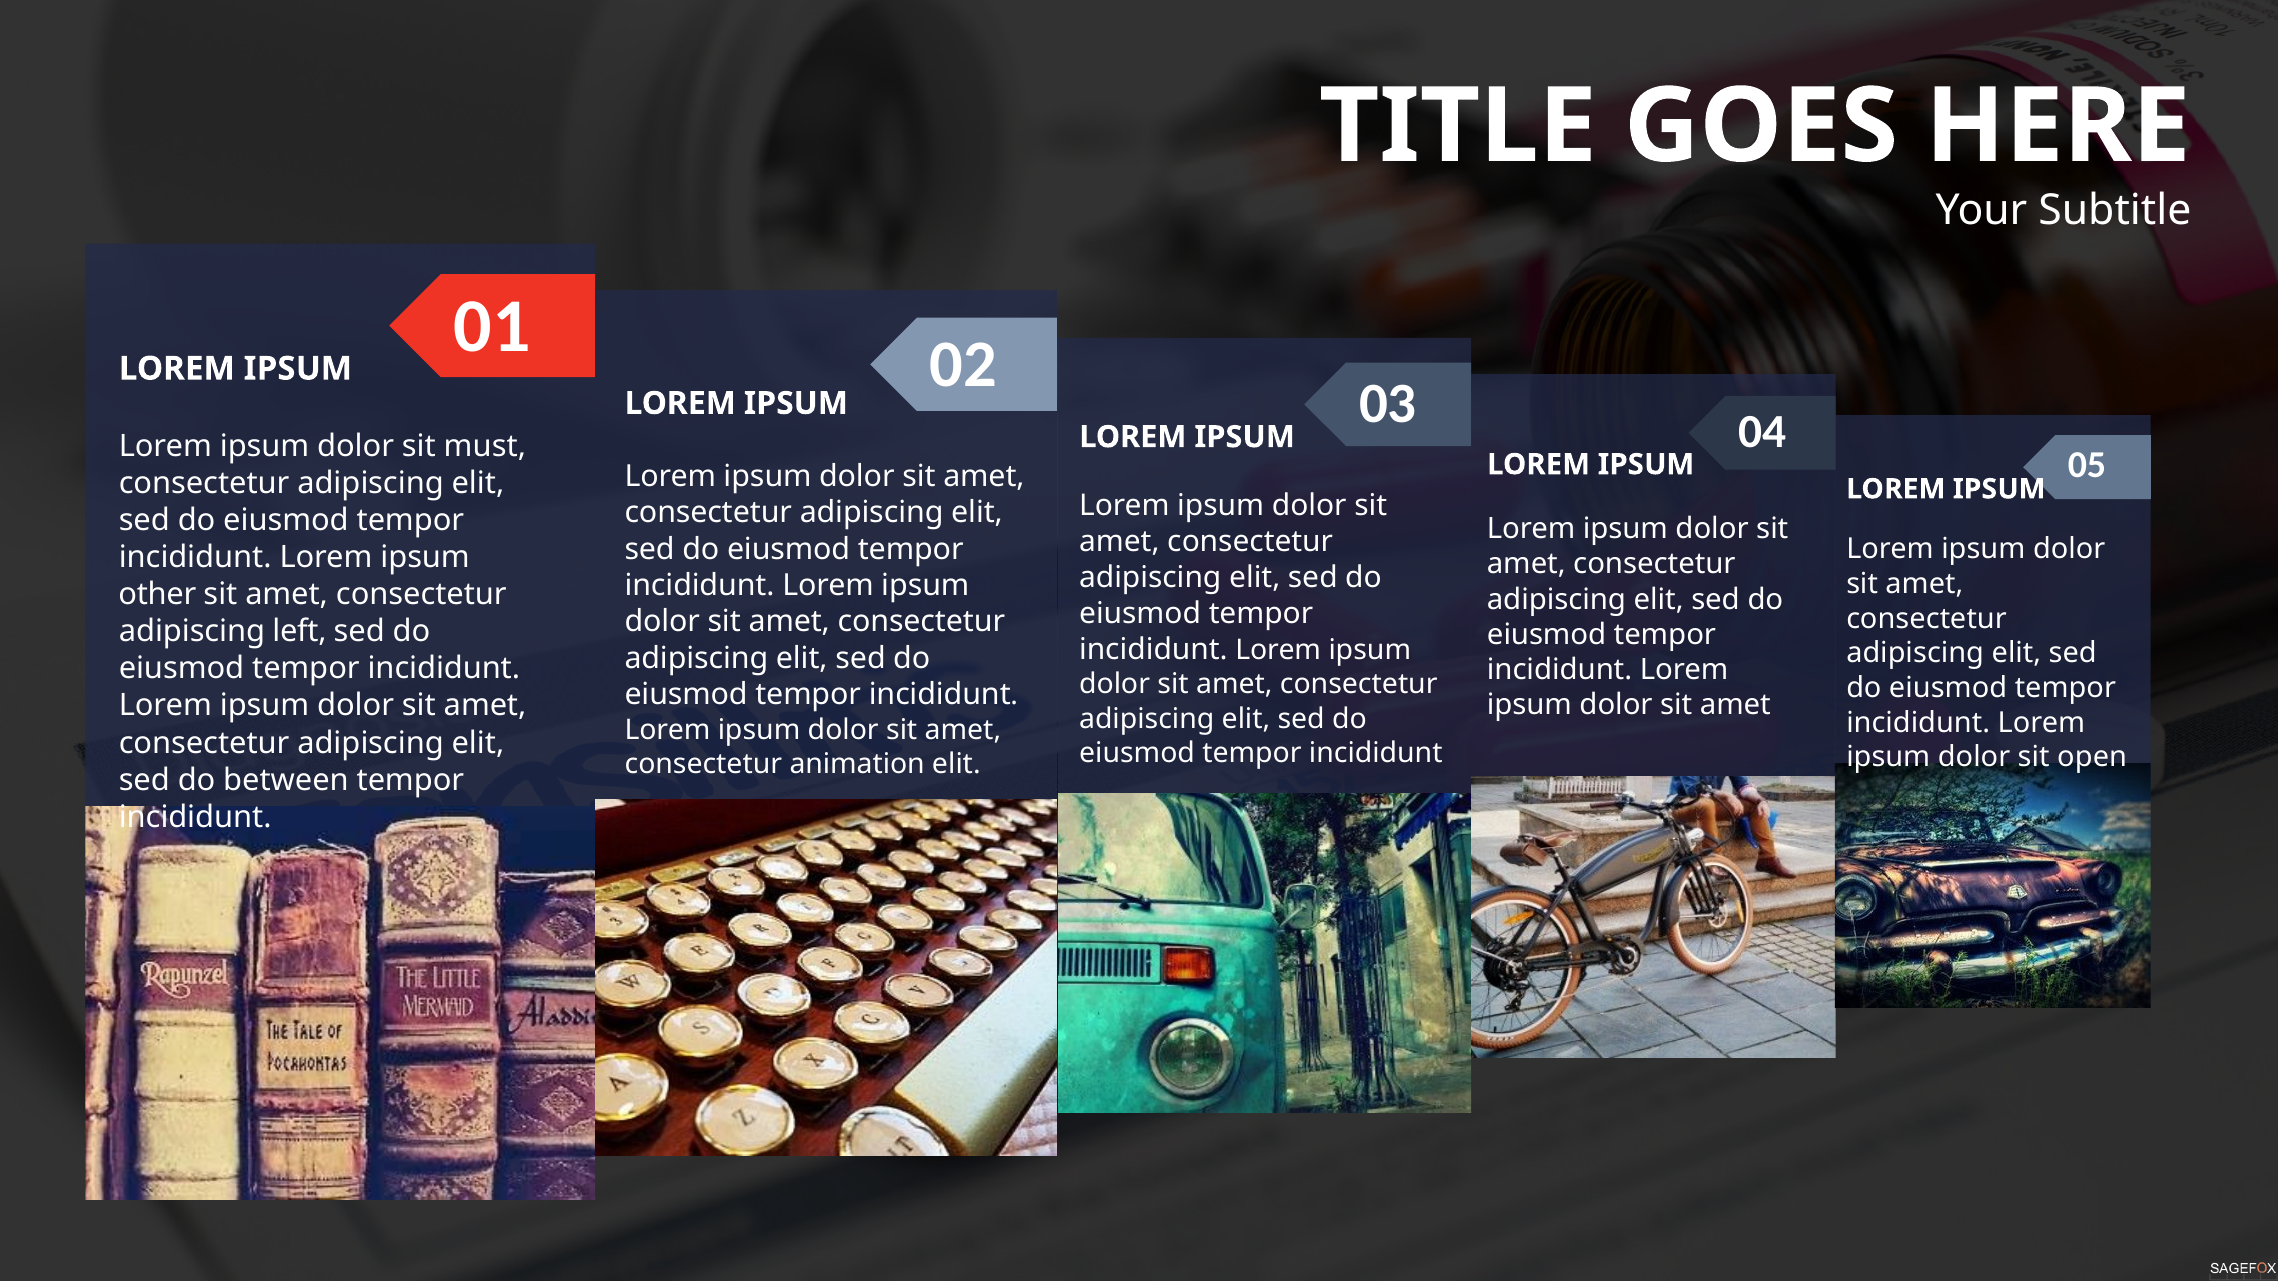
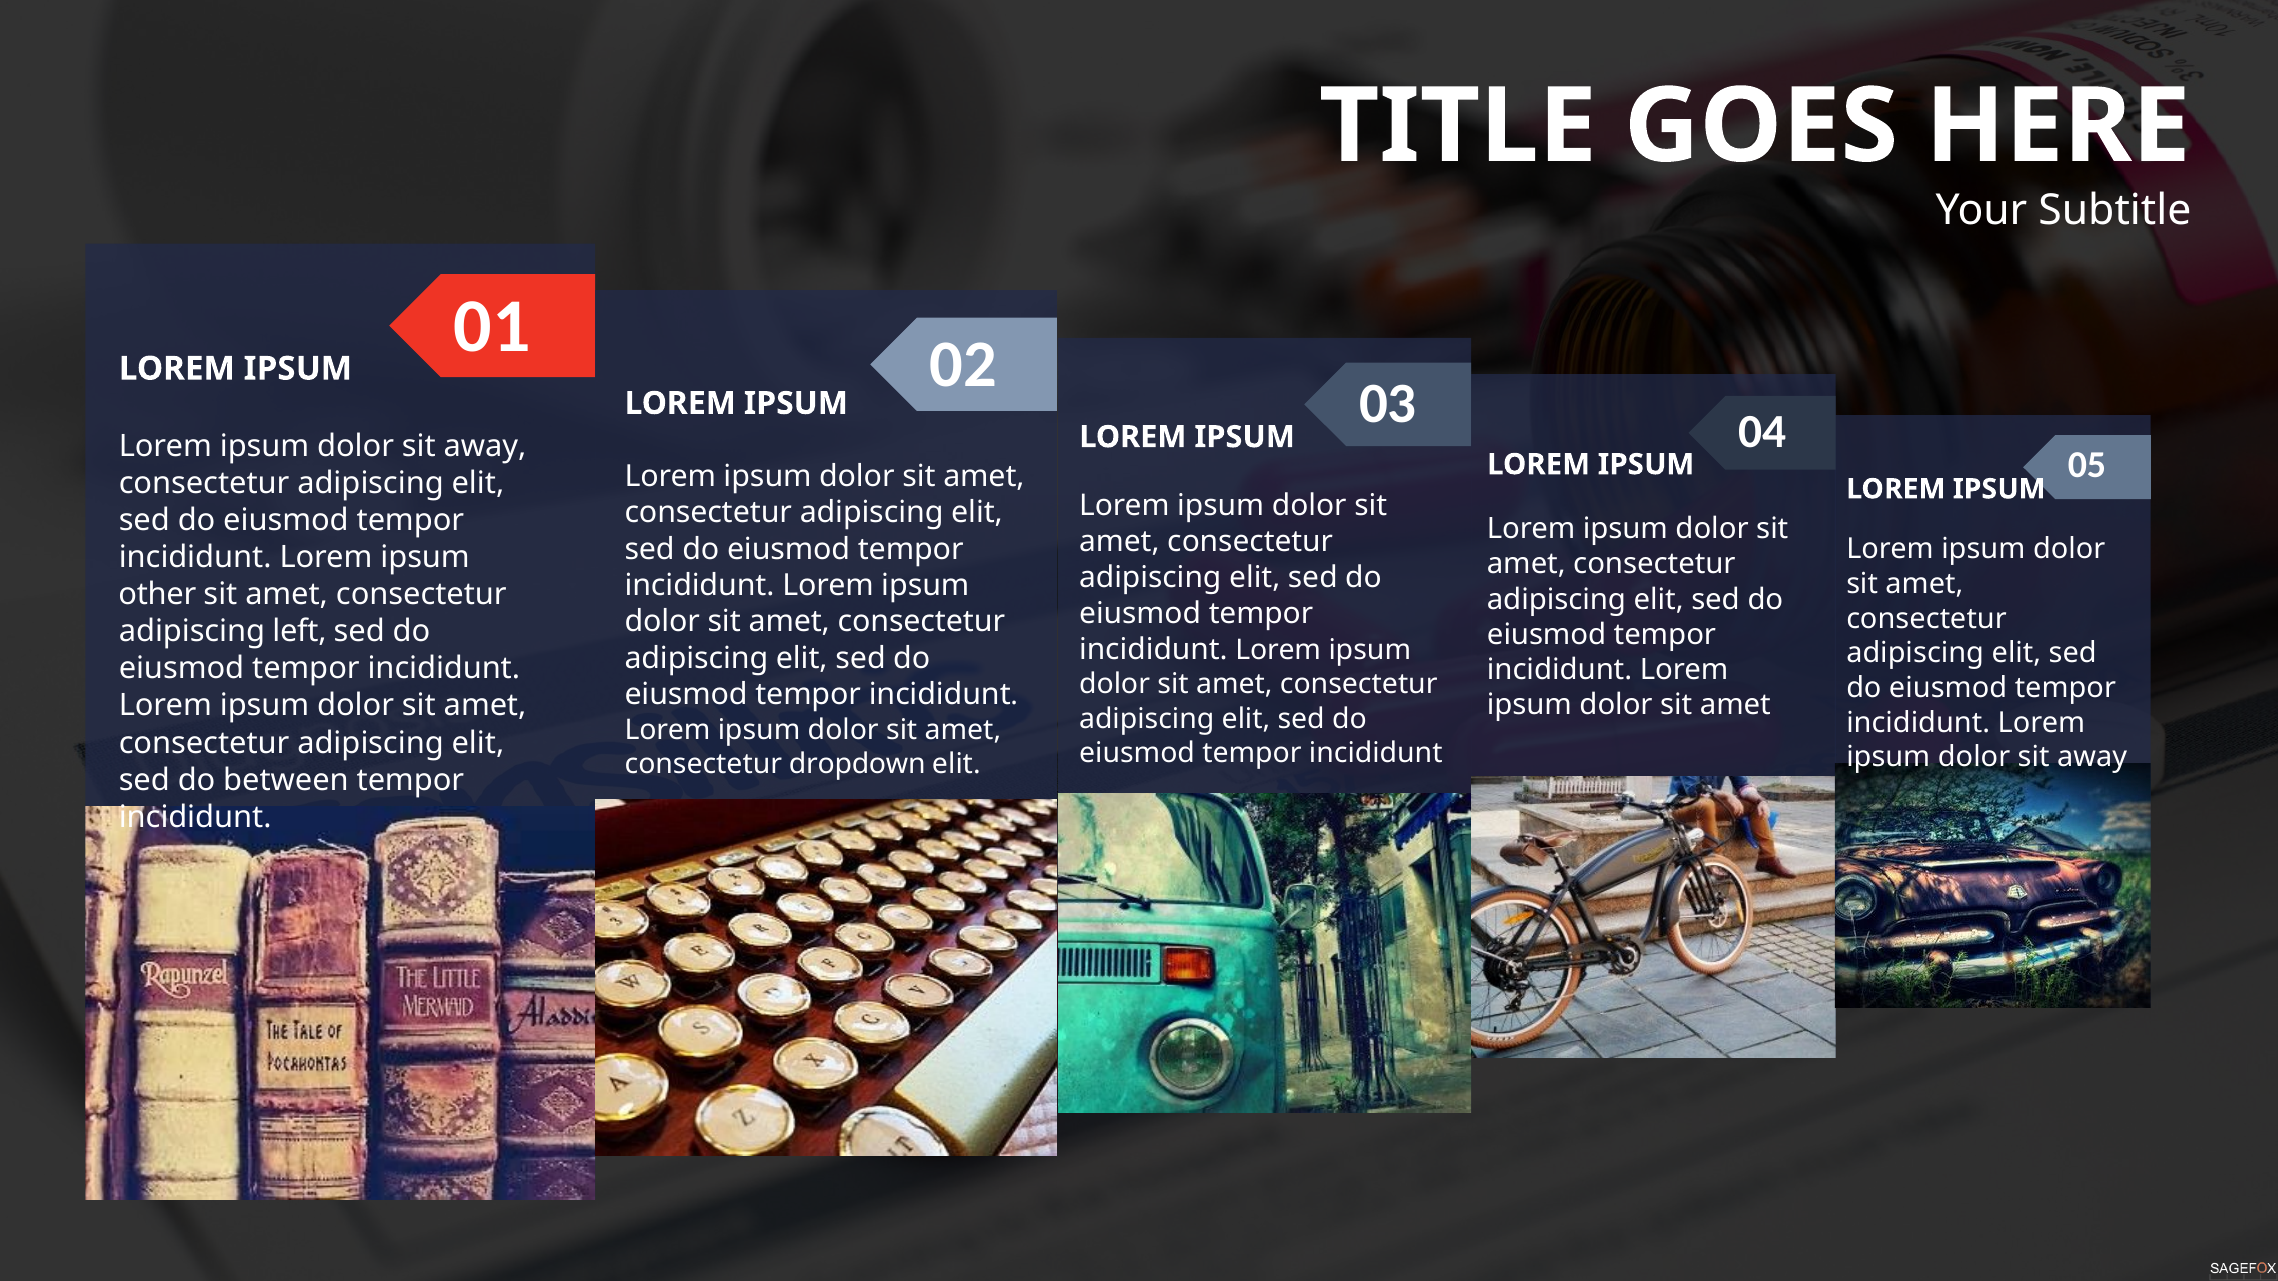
must at (485, 447): must -> away
open at (2092, 758): open -> away
animation: animation -> dropdown
